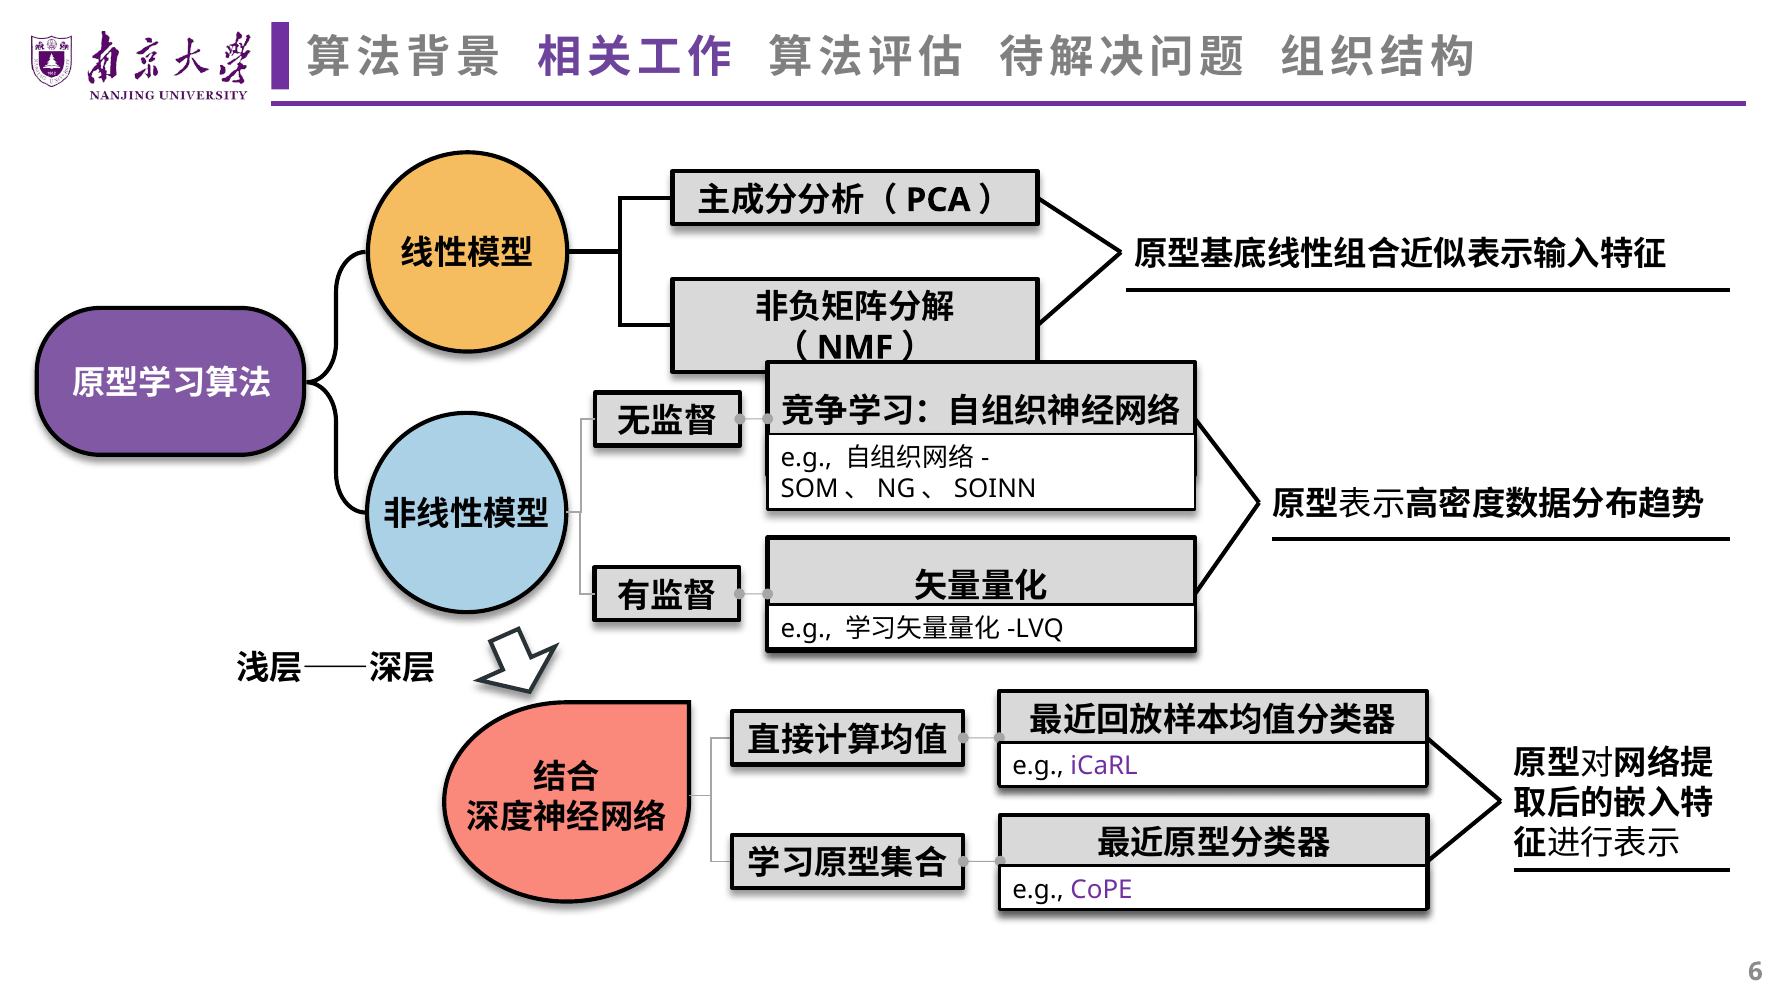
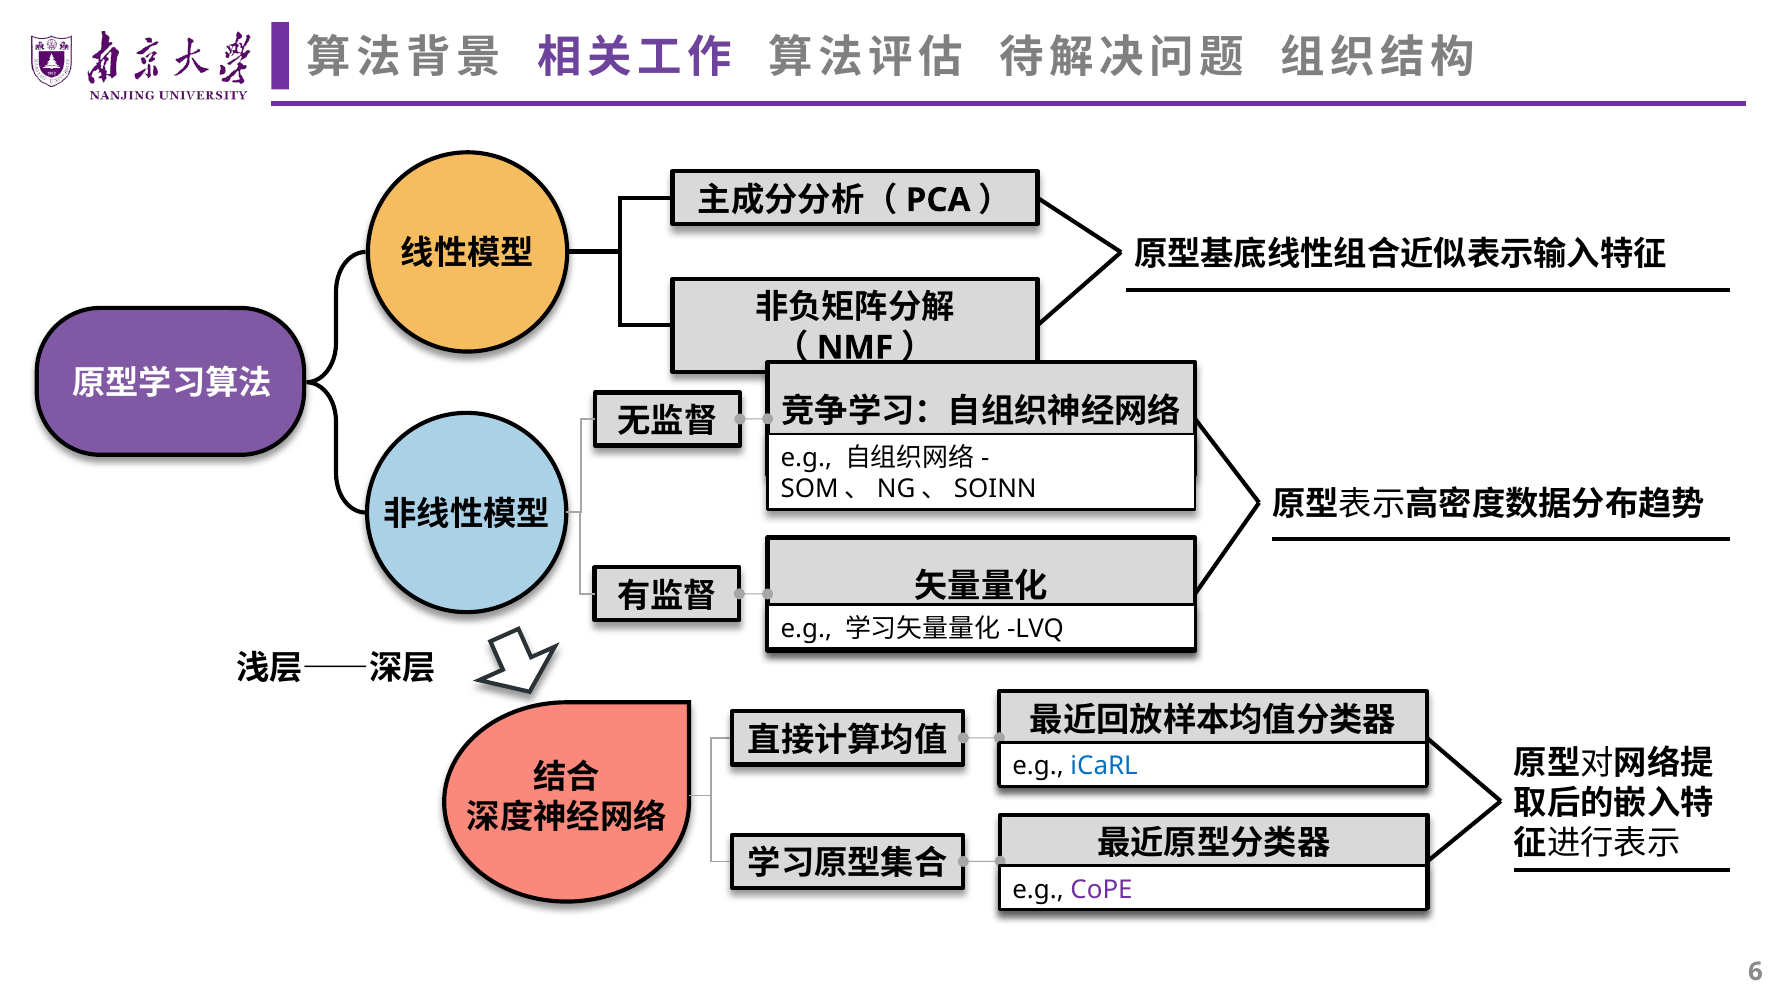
iCaRL colour: purple -> blue
